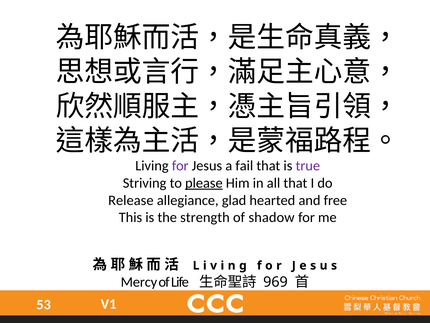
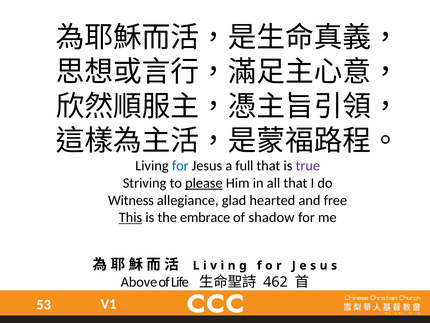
for at (180, 166) colour: purple -> blue
fail: fail -> full
Release: Release -> Witness
This underline: none -> present
strength: strength -> embrace
Mercy: Mercy -> Above
969: 969 -> 462
